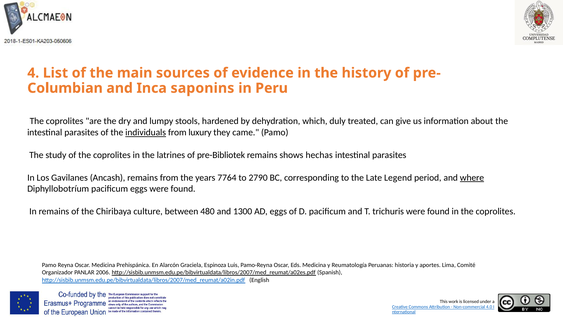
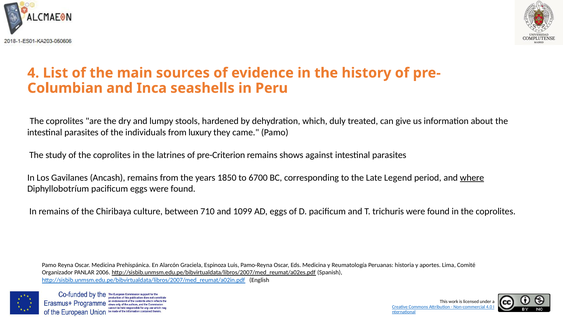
saponins: saponins -> seashells
individuals underline: present -> none
pre-Bibliotek: pre-Bibliotek -> pre-Criterion
hechas: hechas -> against
7764: 7764 -> 1850
2790: 2790 -> 6700
480: 480 -> 710
1300: 1300 -> 1099
